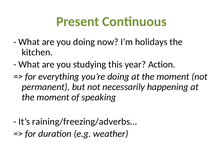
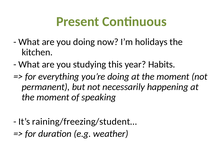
Action: Action -> Habits
raining/freezing/adverbs…: raining/freezing/adverbs… -> raining/freezing/student…
